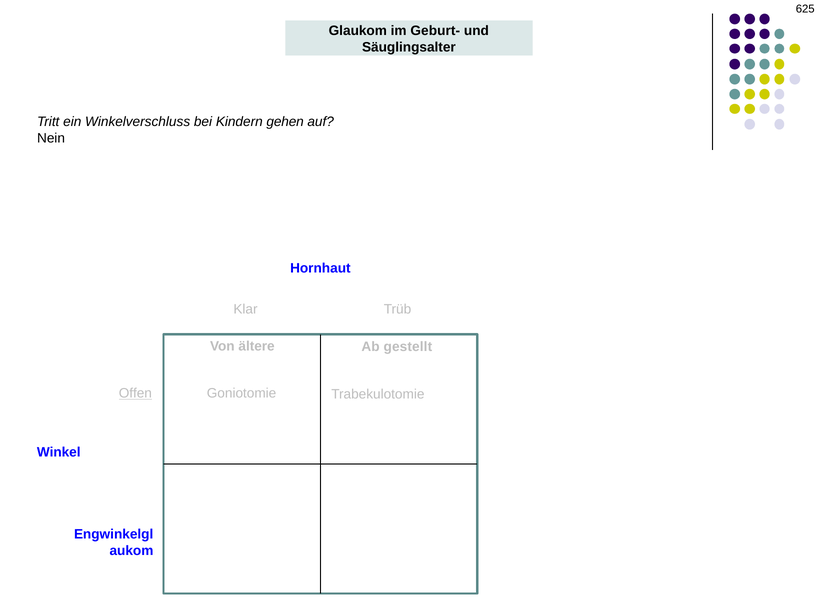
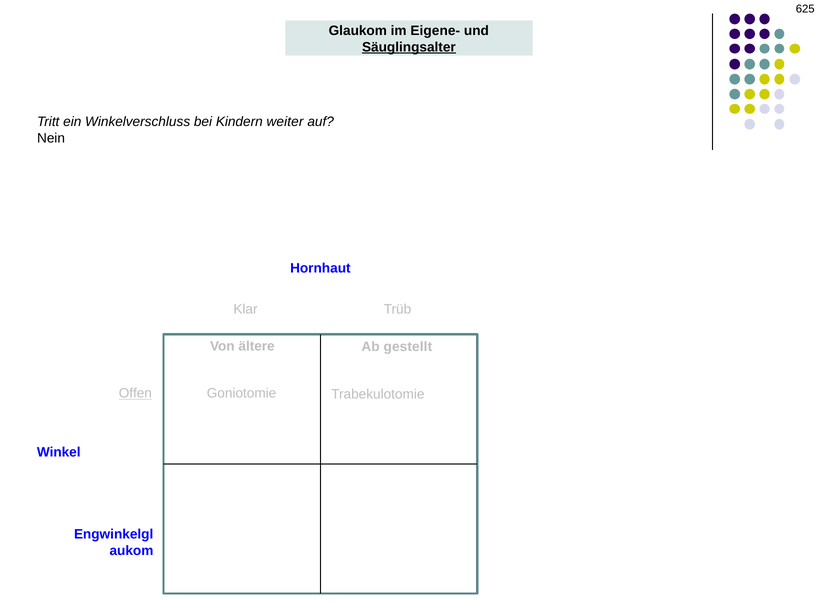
Geburt-: Geburt- -> Eigene-
Säuglingsalter underline: none -> present
gehen: gehen -> weiter
